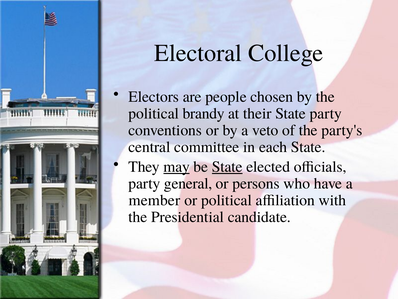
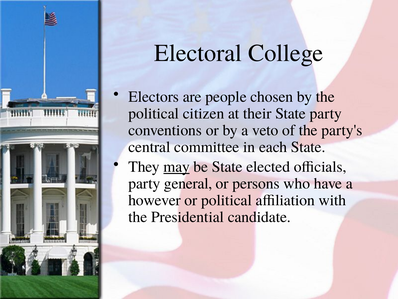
brandy: brandy -> citizen
State at (227, 166) underline: present -> none
member: member -> however
